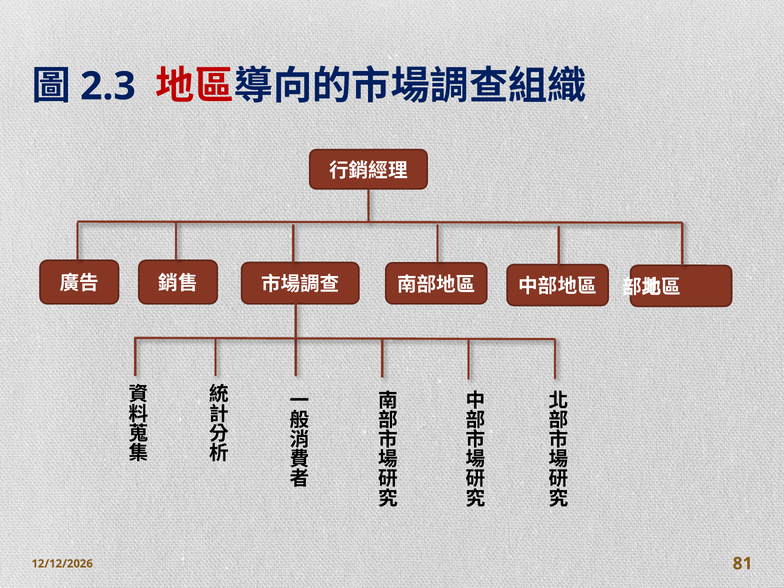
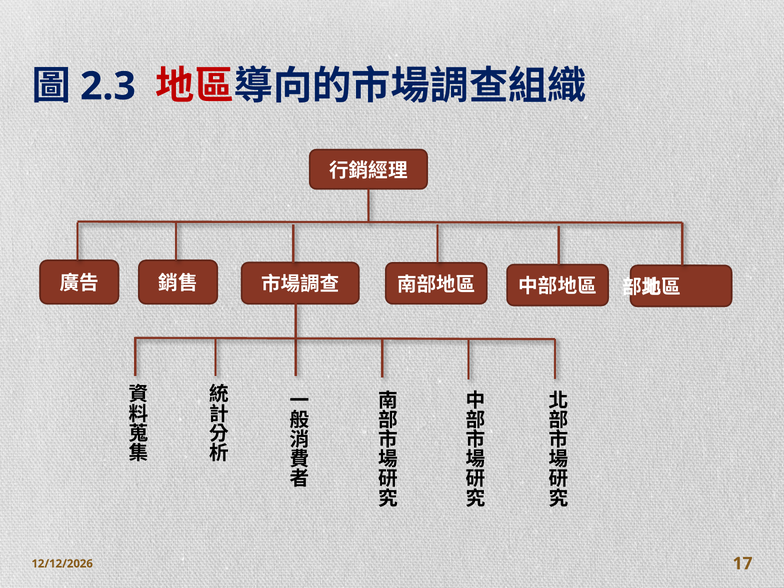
81: 81 -> 17
